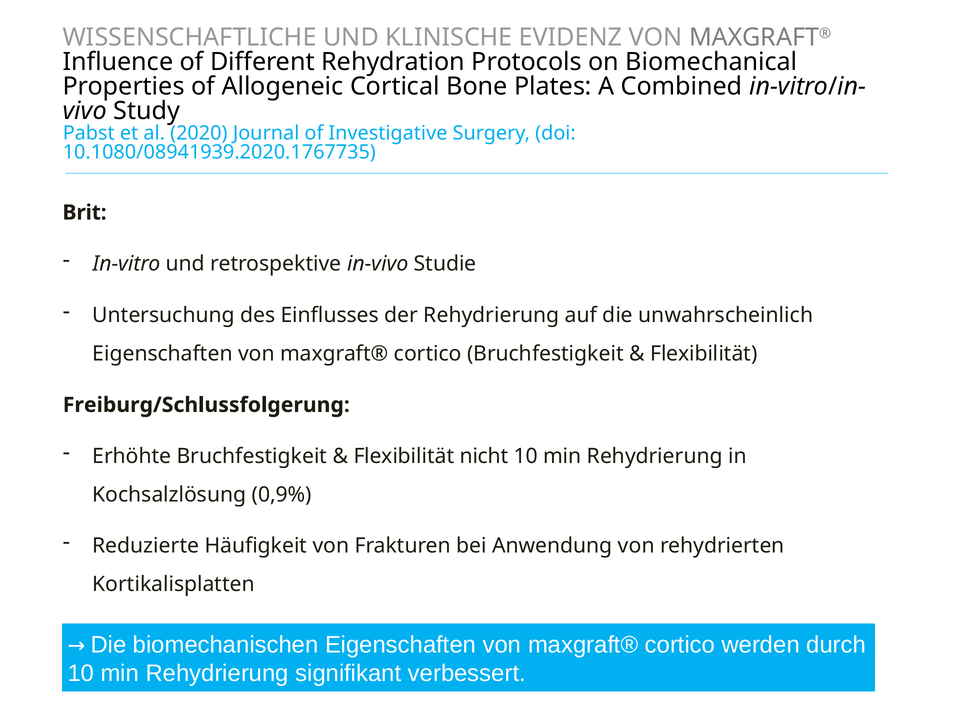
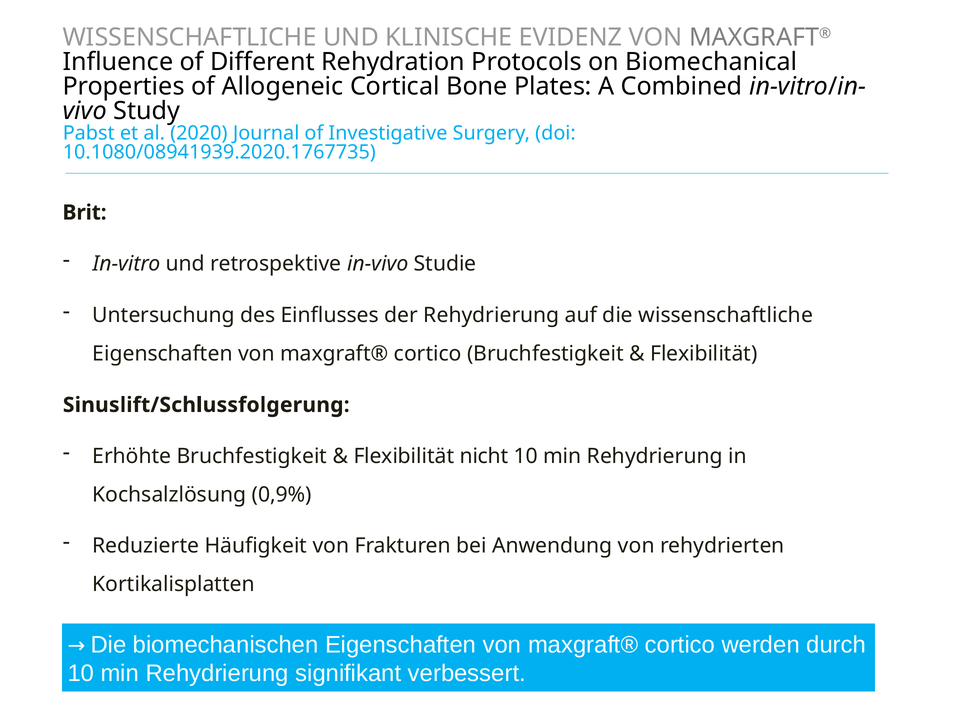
die unwahrscheinlich: unwahrscheinlich -> wissenschaftliche
Freiburg/Schlussfolgerung: Freiburg/Schlussfolgerung -> Sinuslift/Schlussfolgerung
